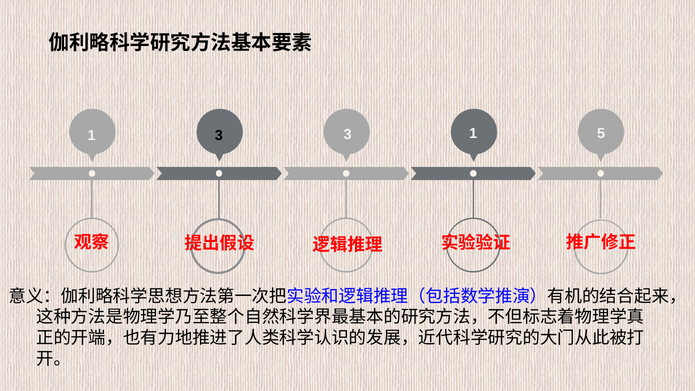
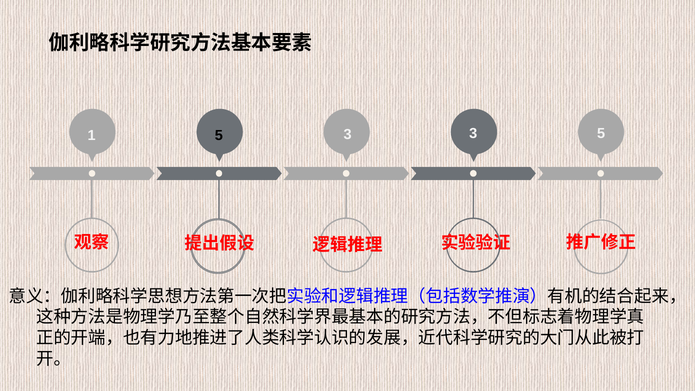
1 3: 3 -> 5
3 1: 1 -> 3
